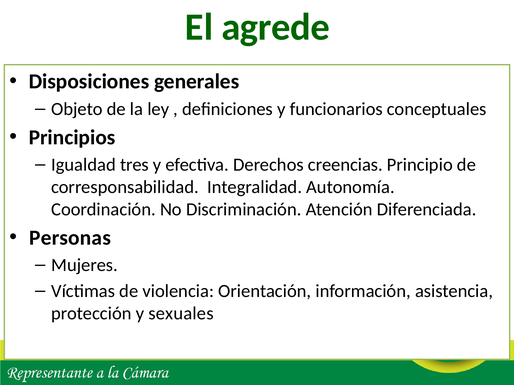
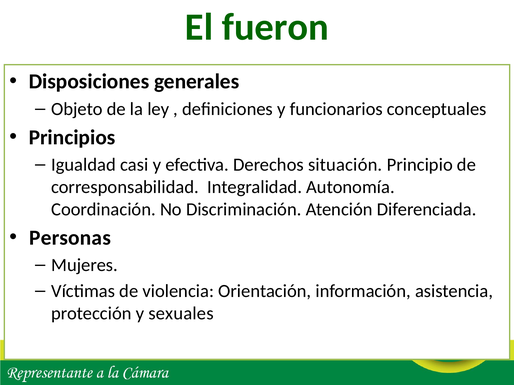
agrede: agrede -> fueron
tres: tres -> casi
creencias: creencias -> situación
